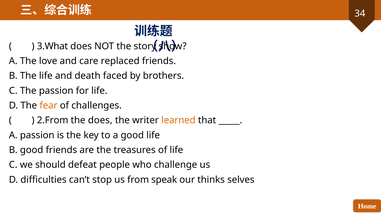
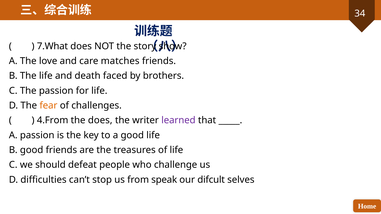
3.What: 3.What -> 7.What
replaced: replaced -> matches
2.From: 2.From -> 4.From
learned colour: orange -> purple
thinks: thinks -> difcult
